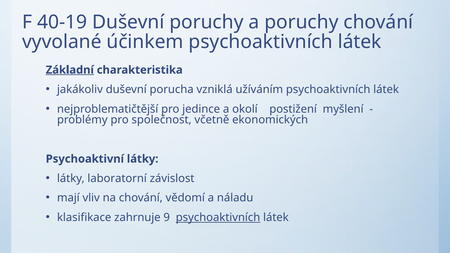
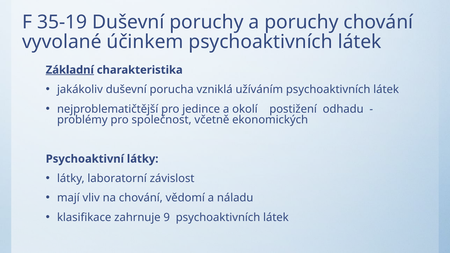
40-19: 40-19 -> 35-19
myšlení: myšlení -> odhadu
psychoaktivních at (218, 218) underline: present -> none
